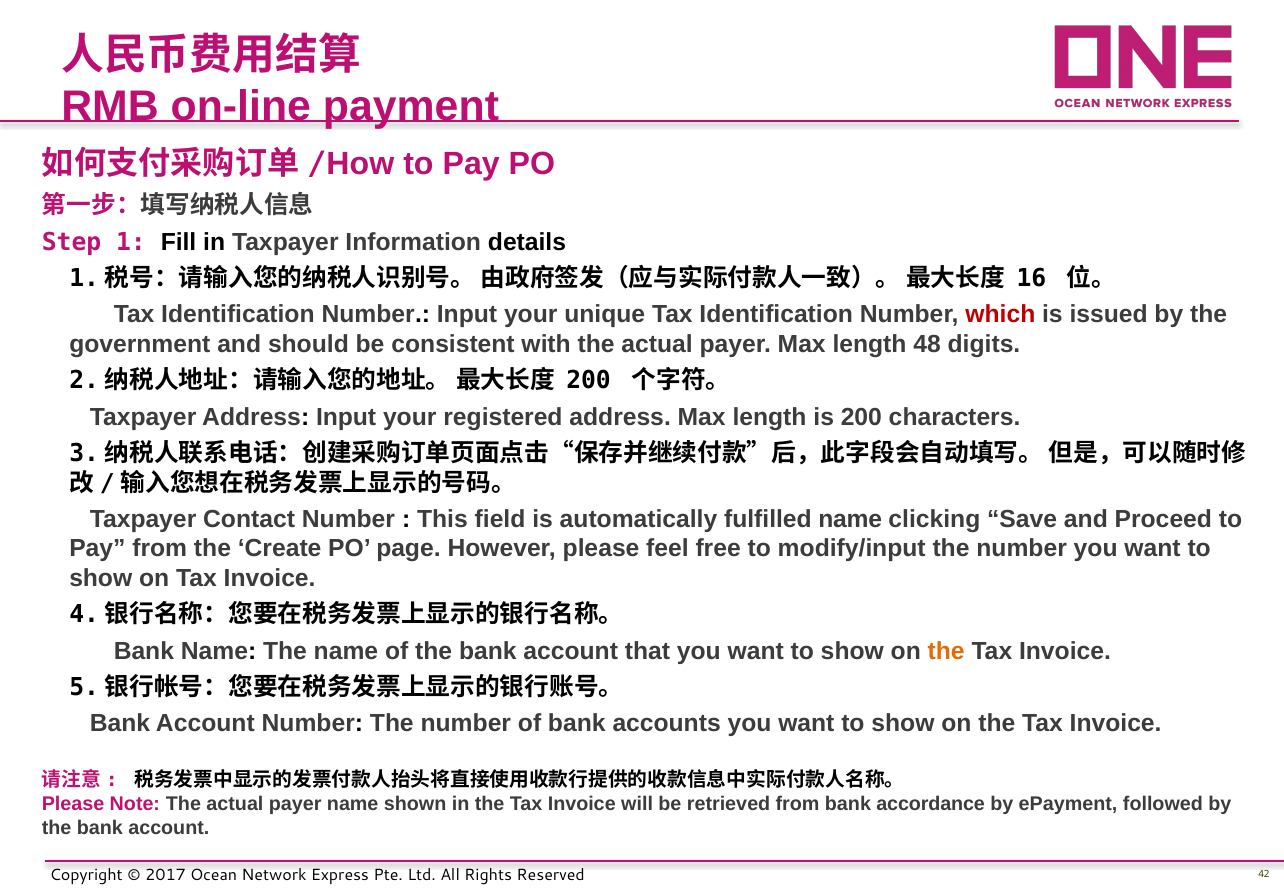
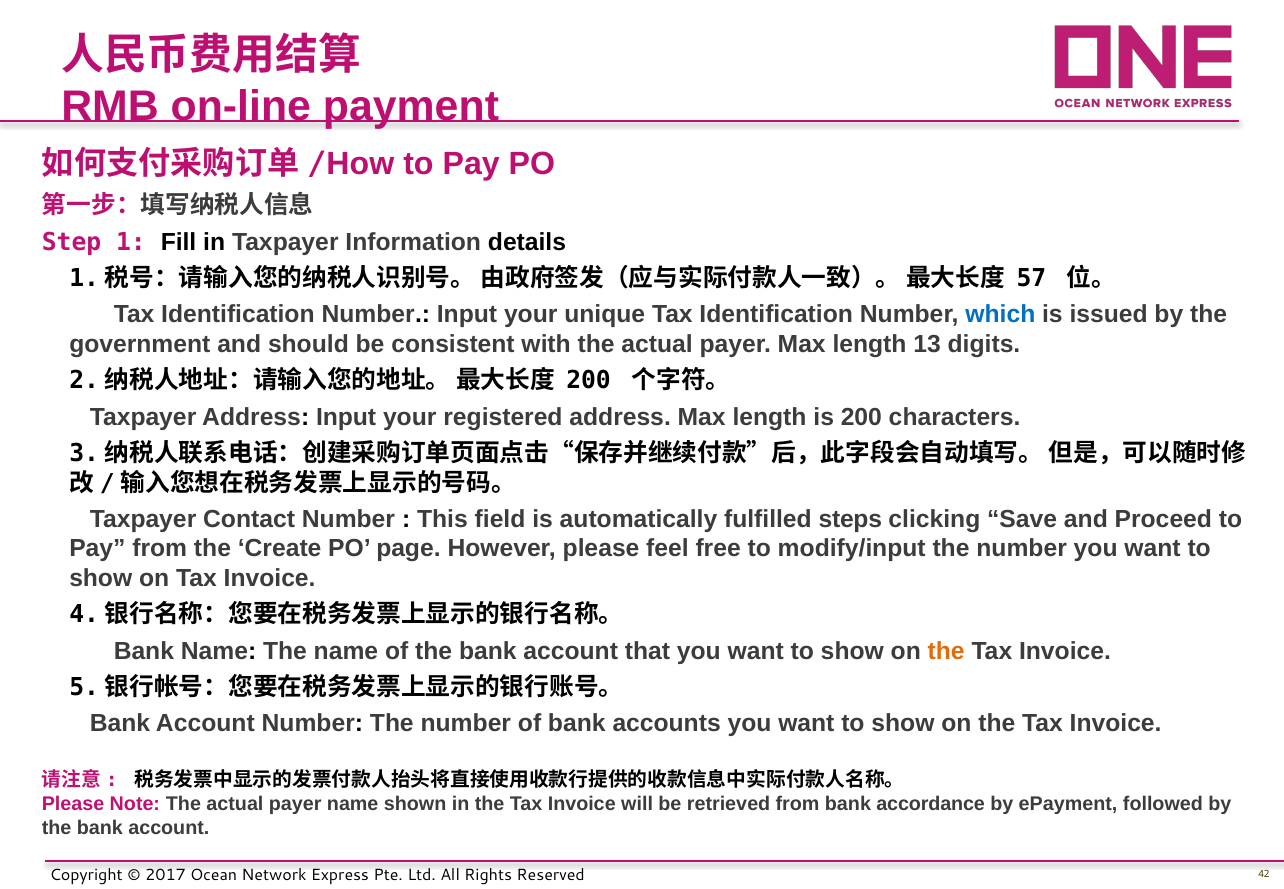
16: 16 -> 57
which colour: red -> blue
48: 48 -> 13
fulfilled name: name -> steps
